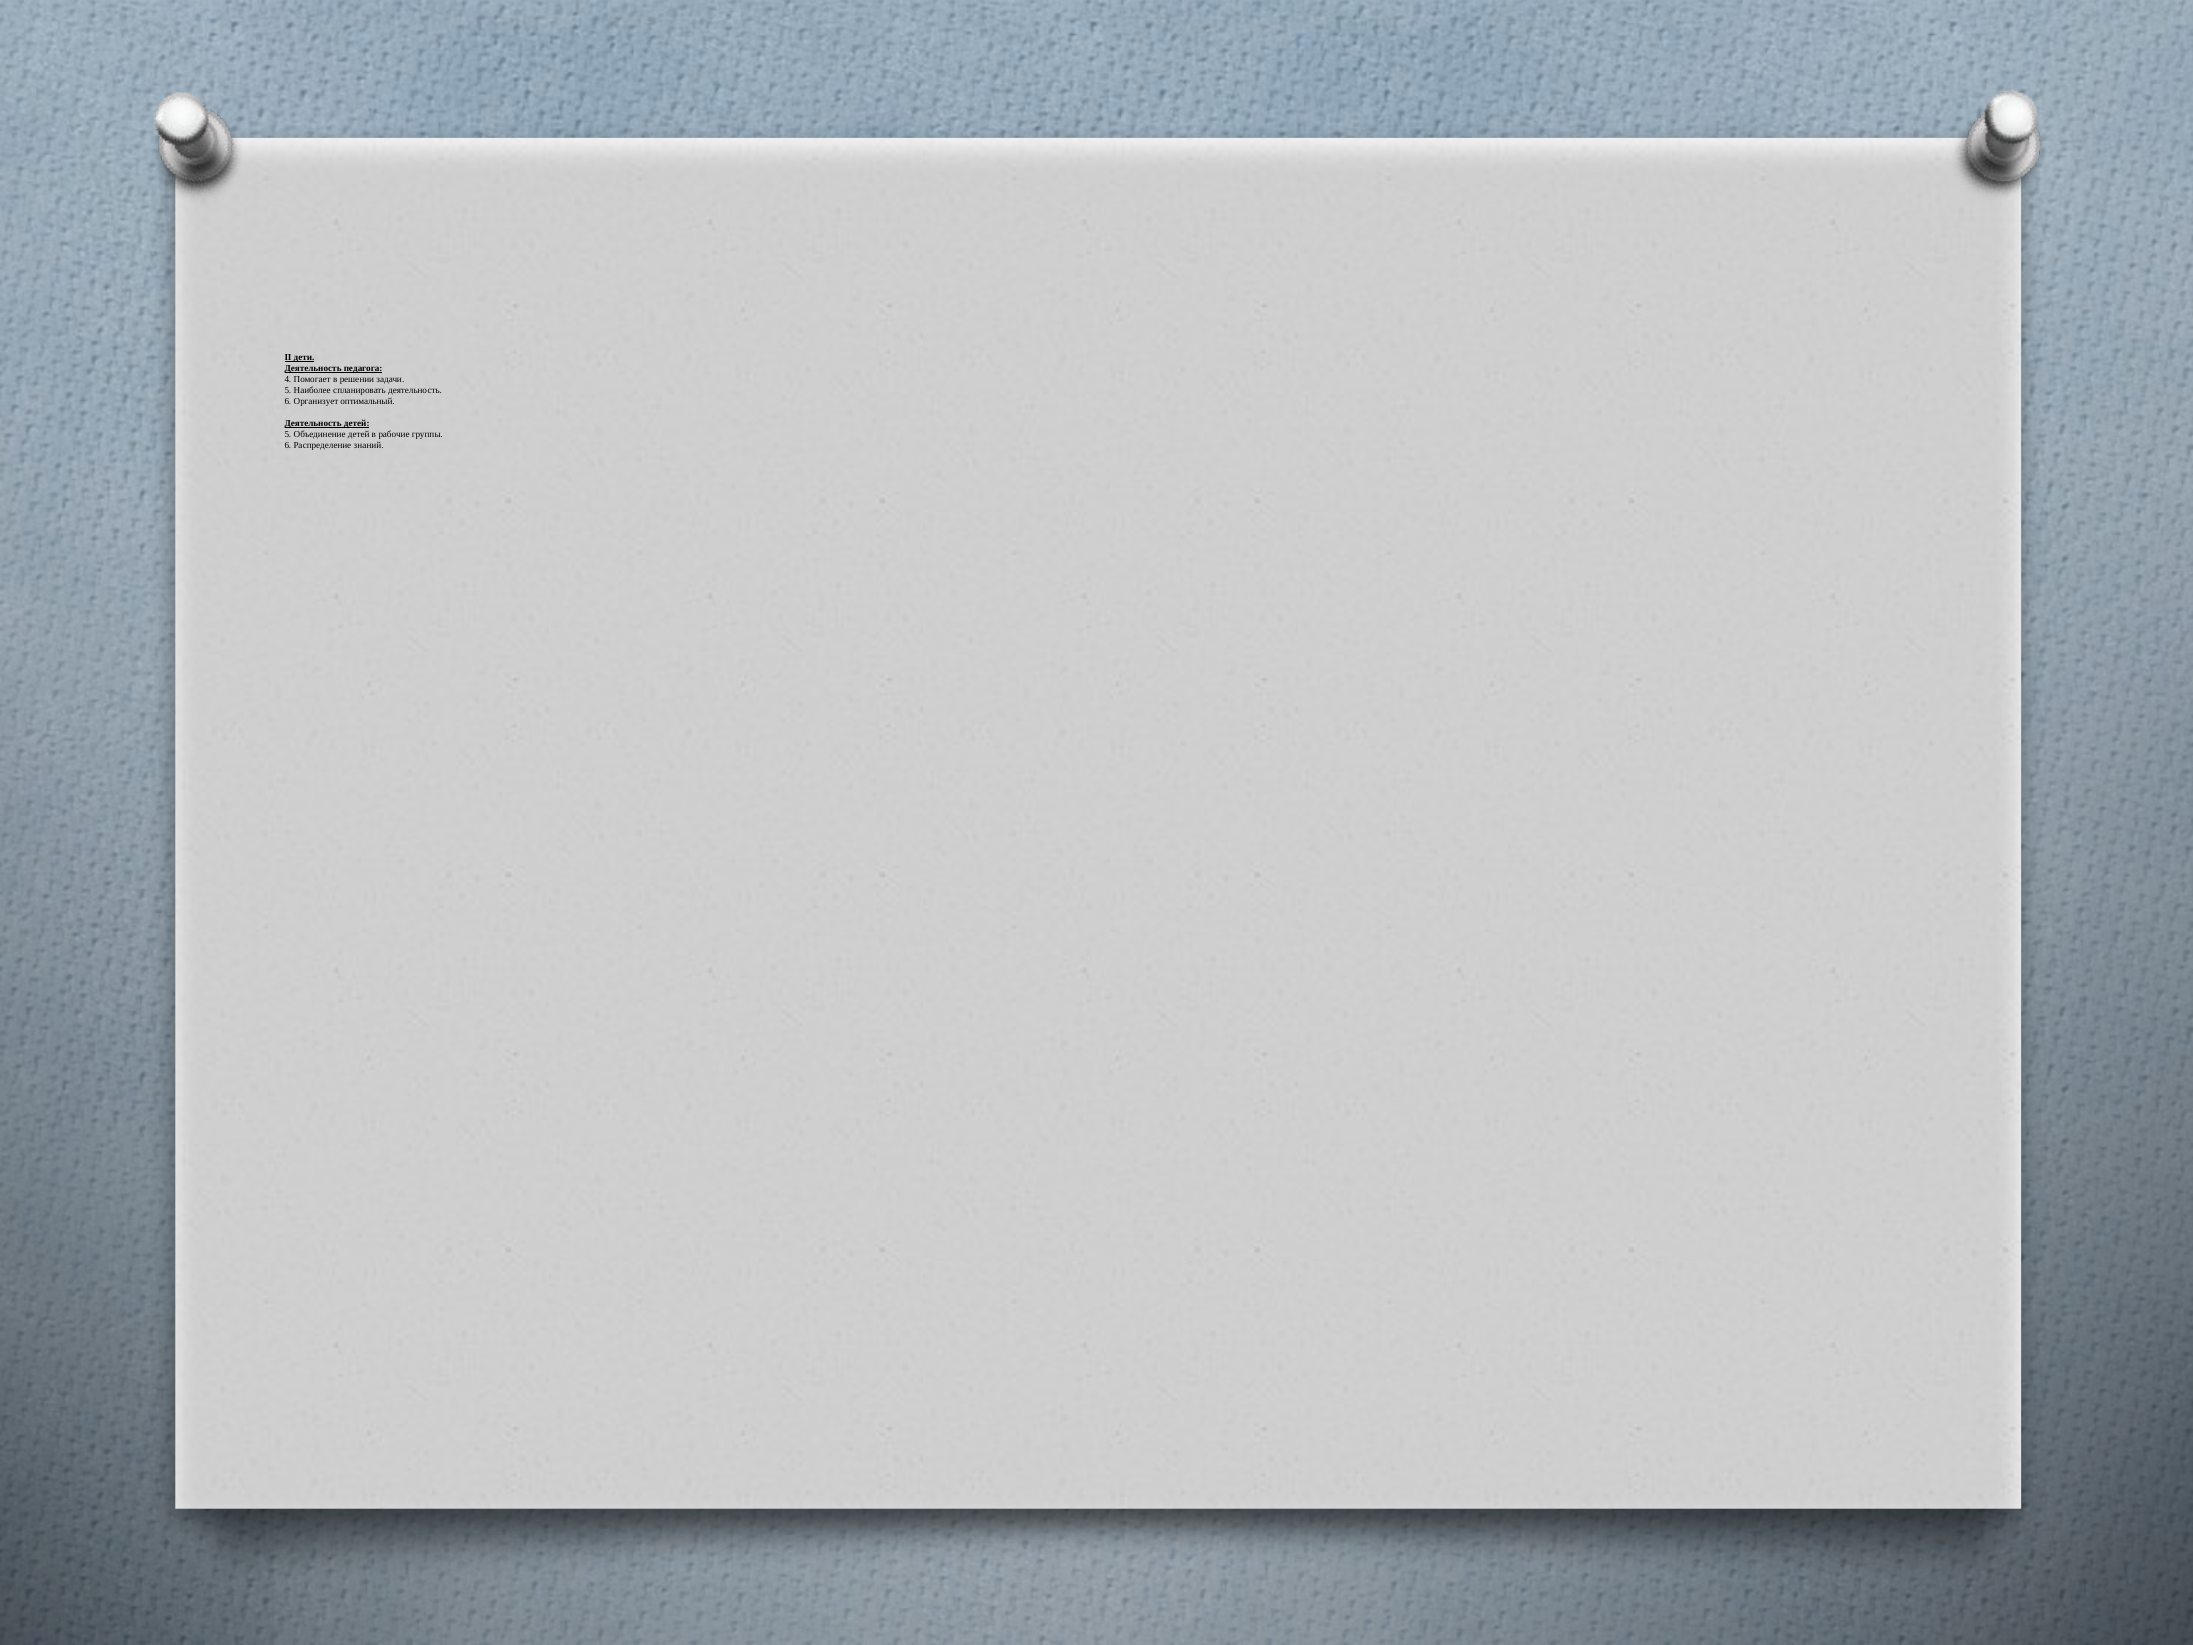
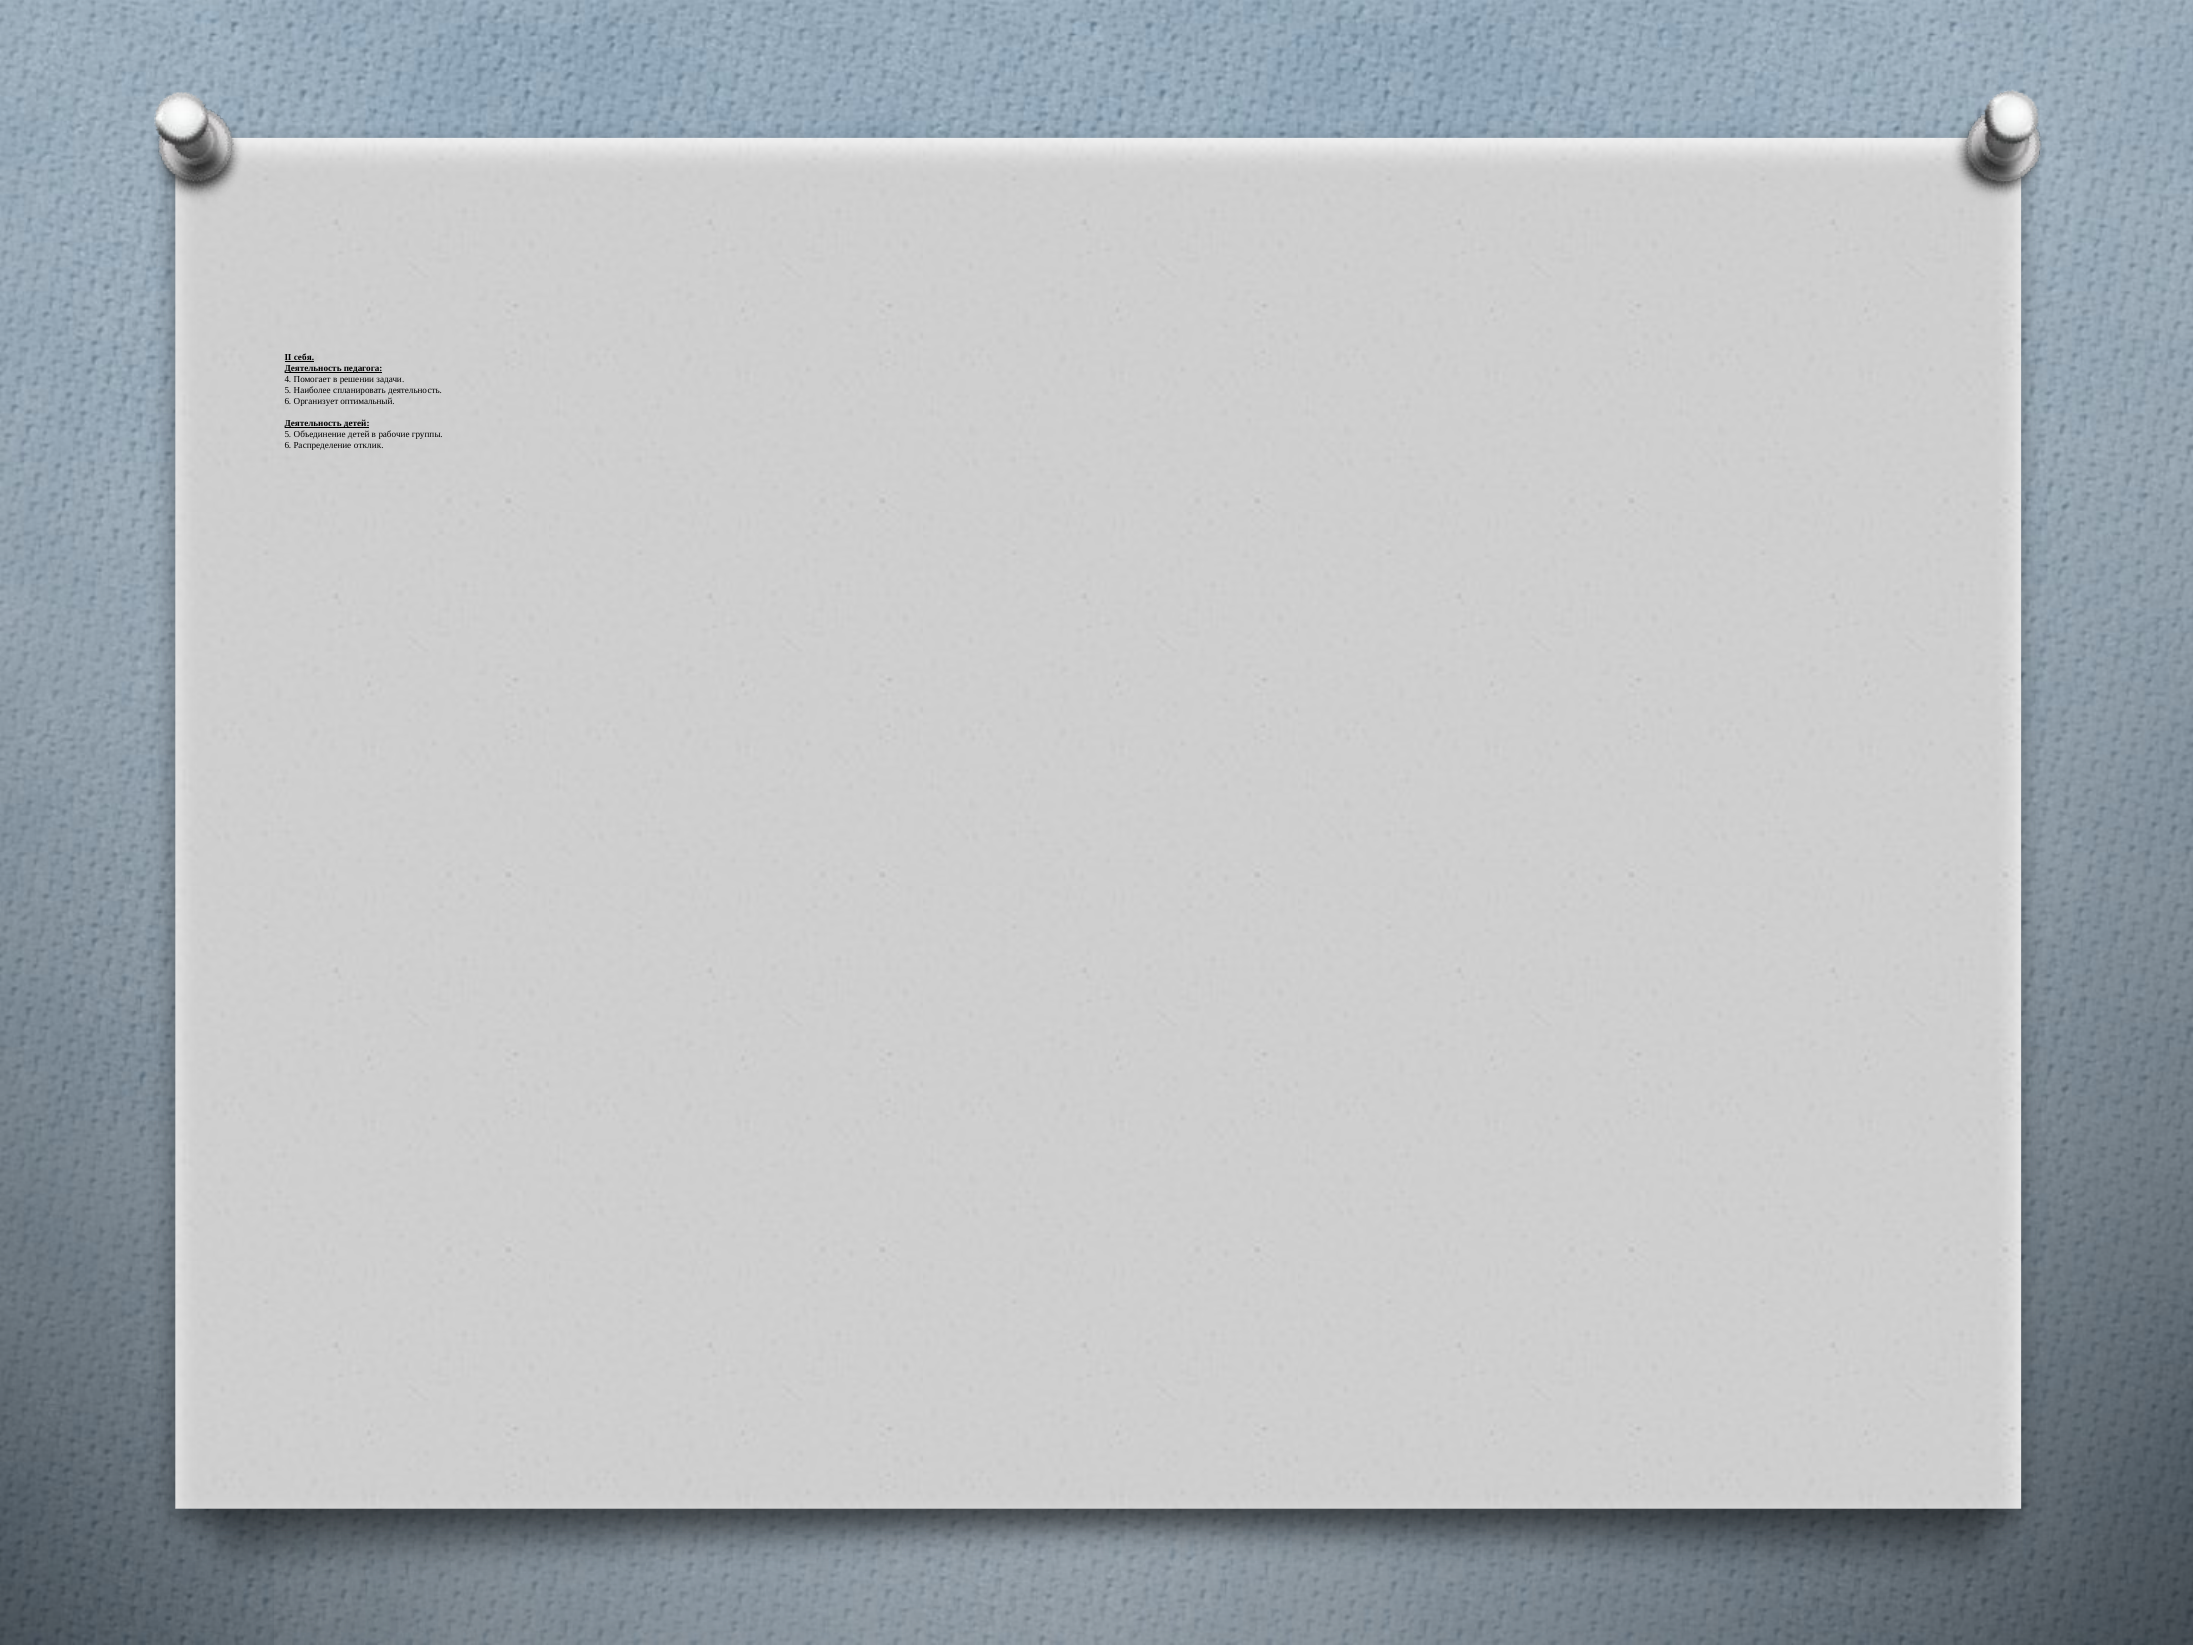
дети: дети -> себя
знаний: знаний -> отклик
